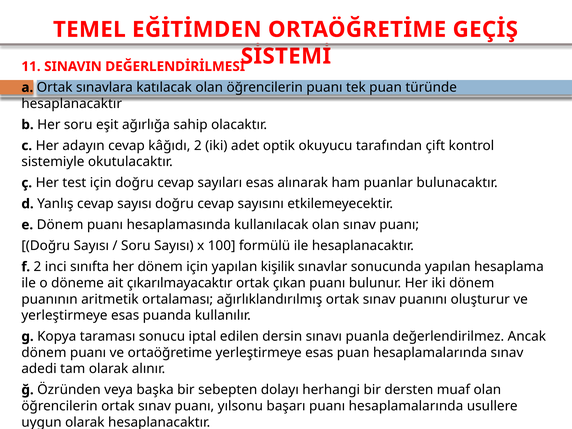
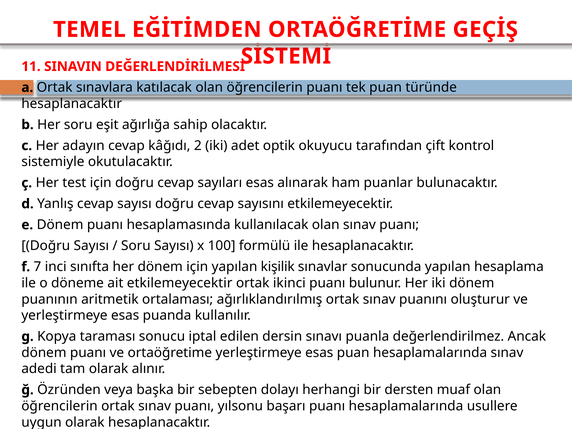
f 2: 2 -> 7
ait çıkarılmayacaktır: çıkarılmayacaktır -> etkilemeyecektir
çıkan: çıkan -> ikinci
